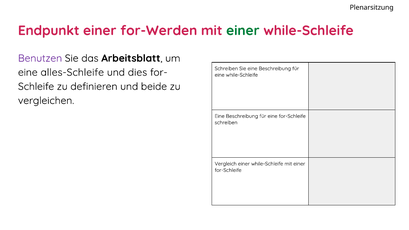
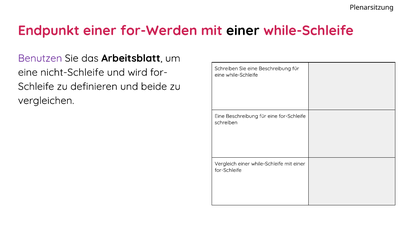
einer at (243, 31) colour: green -> black
alles-Schleife: alles-Schleife -> nicht-Schleife
dies: dies -> wird
